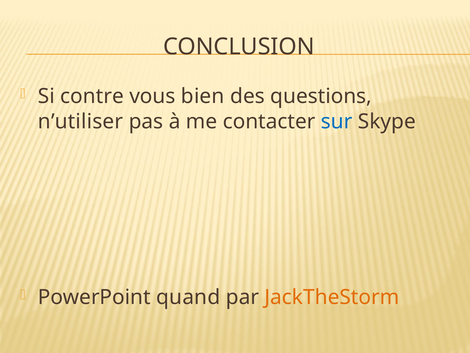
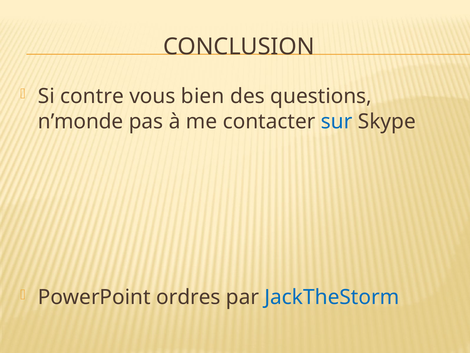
n’utiliser: n’utiliser -> n’monde
quand: quand -> ordres
JackTheStorm colour: orange -> blue
